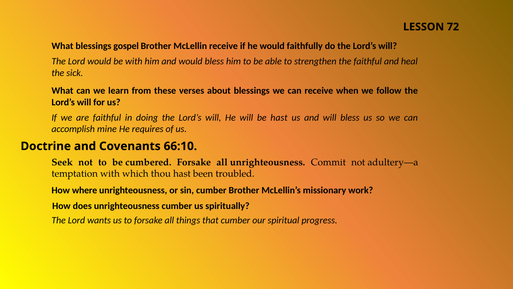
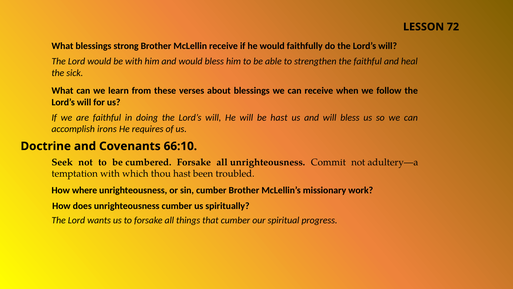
gospel: gospel -> strong
mine: mine -> irons
